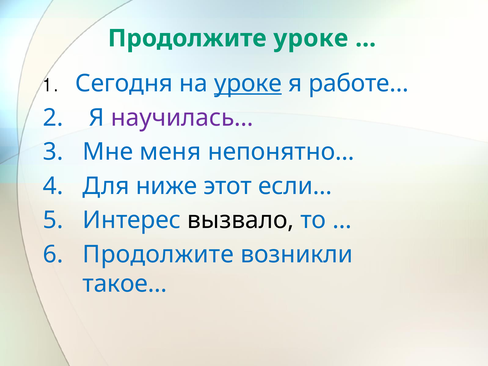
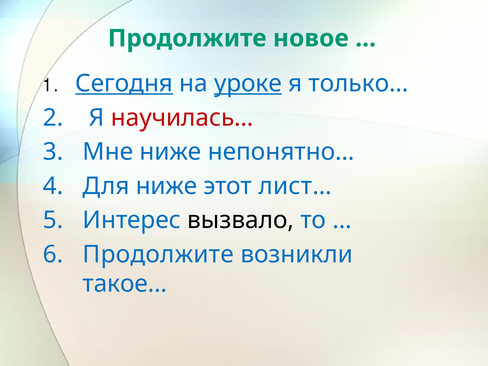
Продолжите уроке: уроке -> новое
Сегодня underline: none -> present
работе…: работе… -> только…
научилась… colour: purple -> red
Мне меня: меня -> ниже
если…: если… -> лист…
